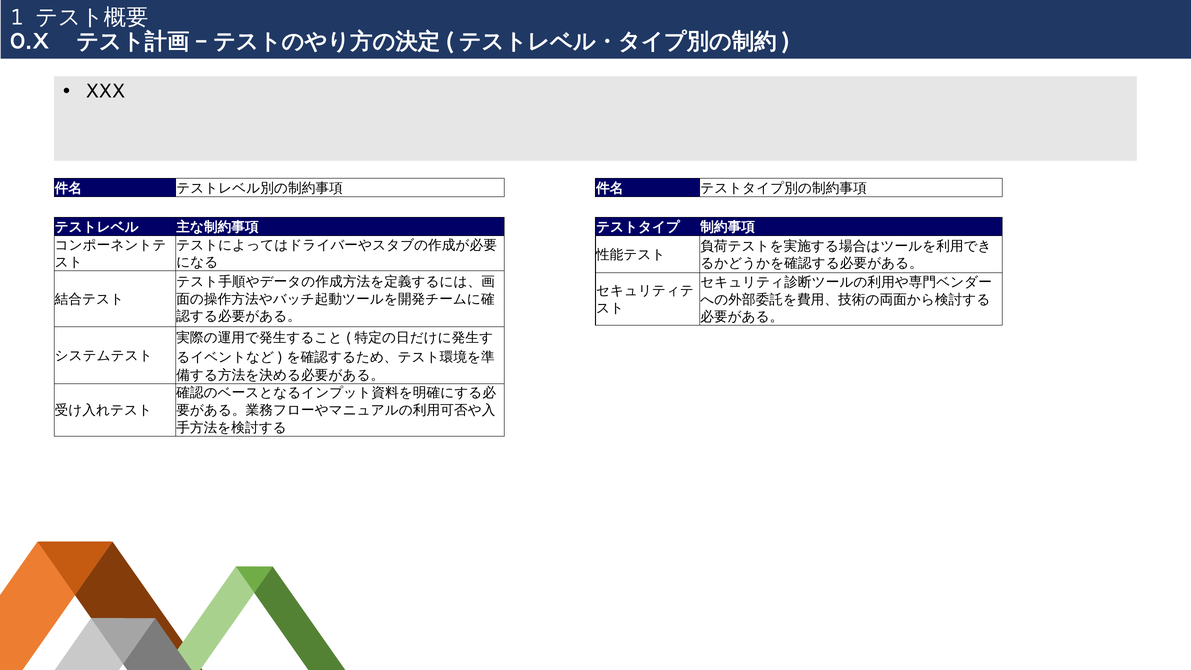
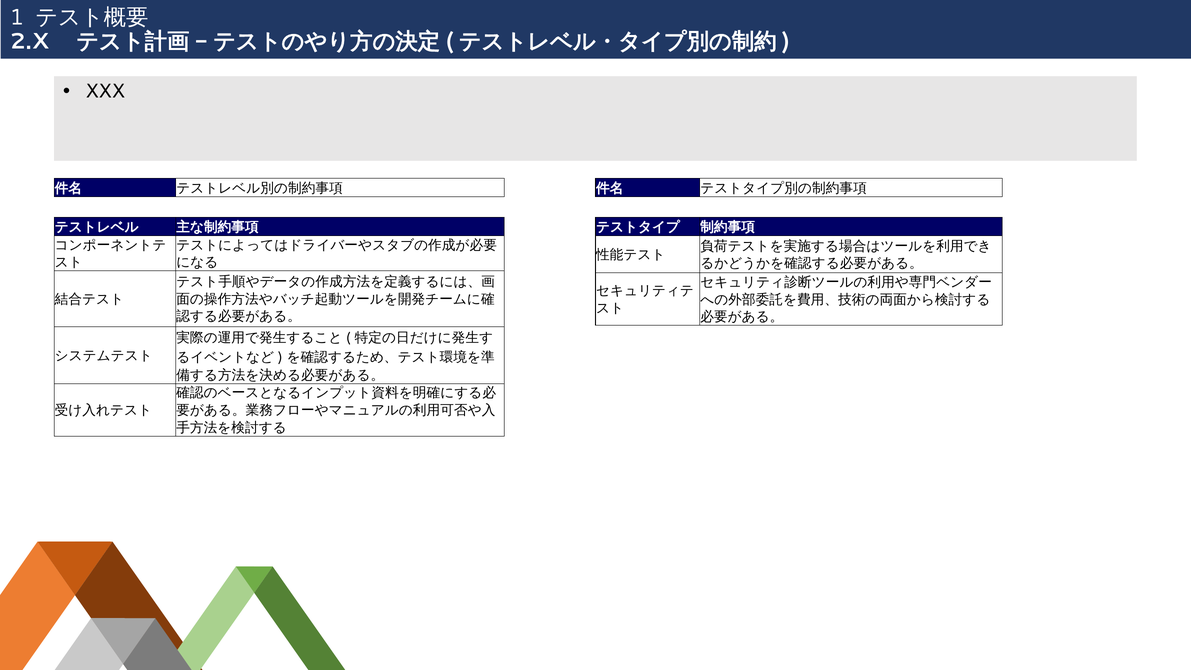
0.X: 0.X -> 2.X
